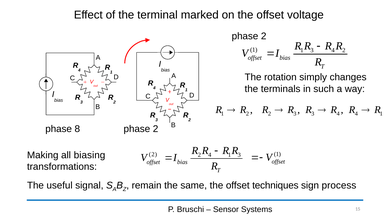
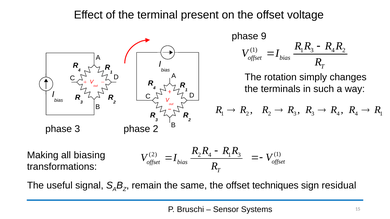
marked: marked -> present
2 at (264, 36): 2 -> 9
phase 8: 8 -> 3
process: process -> residual
